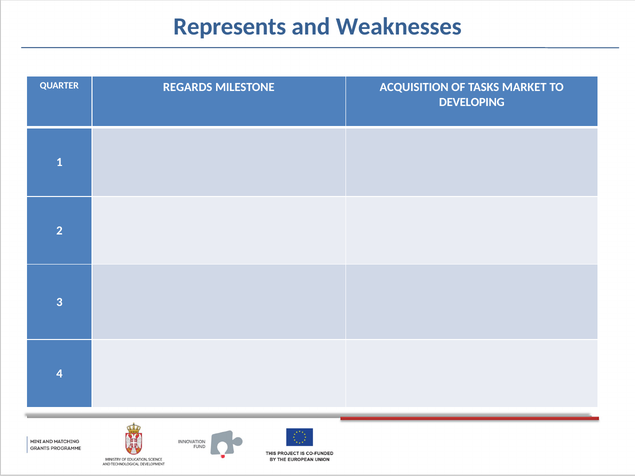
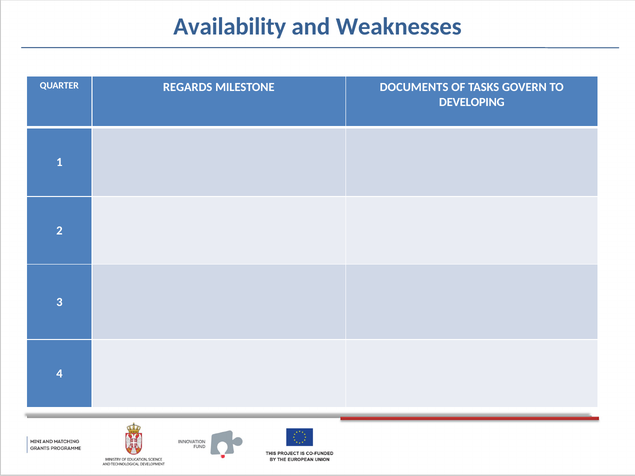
Represents: Represents -> Availability
ACQUISITION: ACQUISITION -> DOCUMENTS
MARKET: MARKET -> GOVERN
